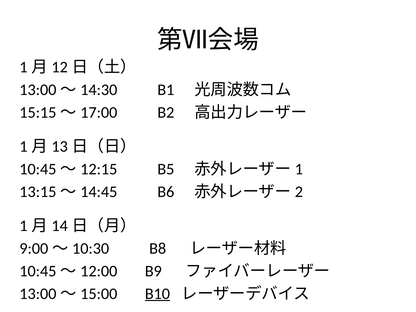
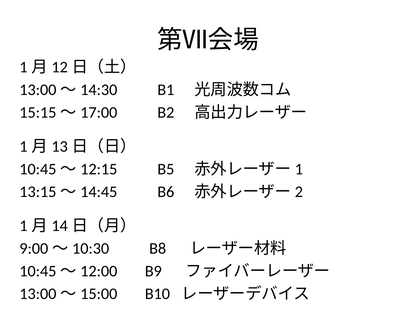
B10 underline: present -> none
